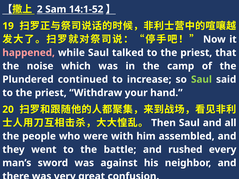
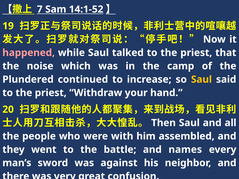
2: 2 -> 7
Saul at (201, 80) colour: light green -> yellow
rushed: rushed -> names
